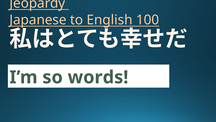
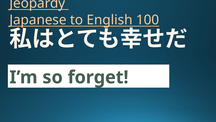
words: words -> forget
